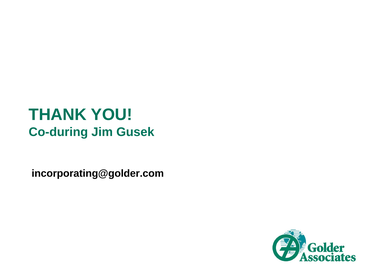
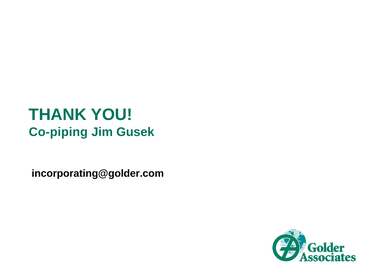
Co-during: Co-during -> Co-piping
